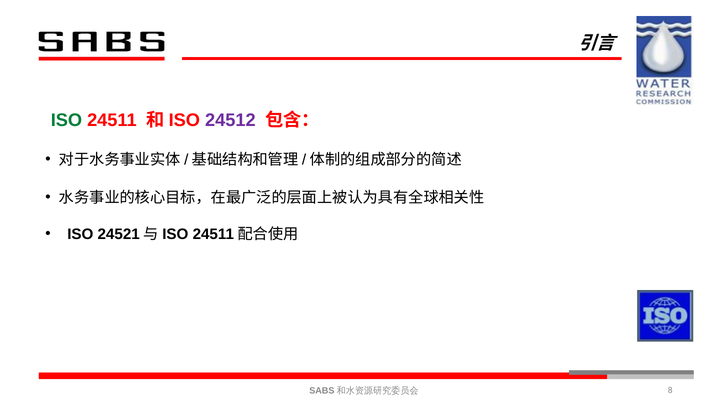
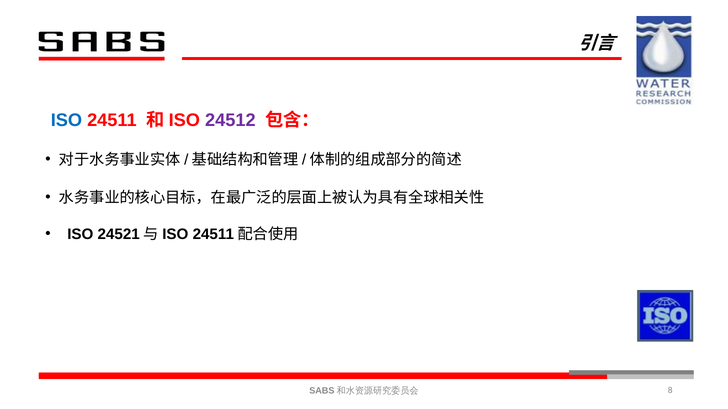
ISO at (66, 120) colour: green -> blue
